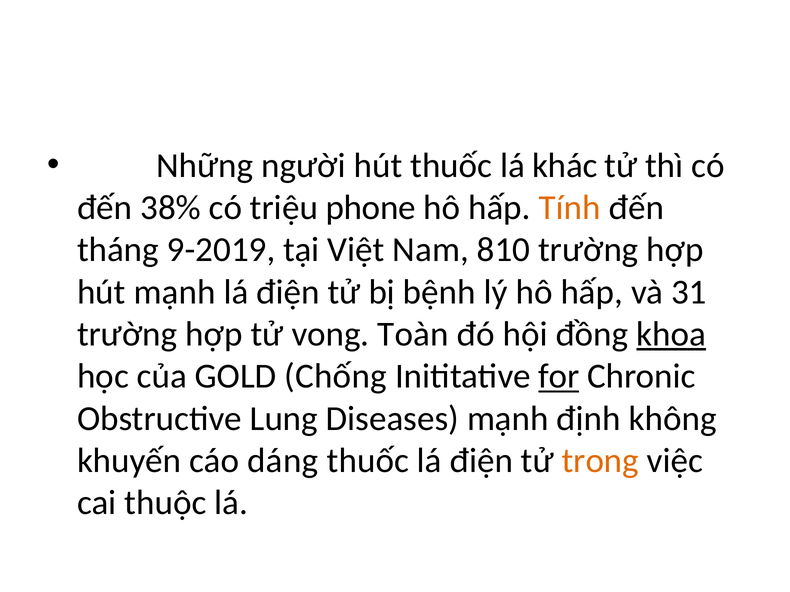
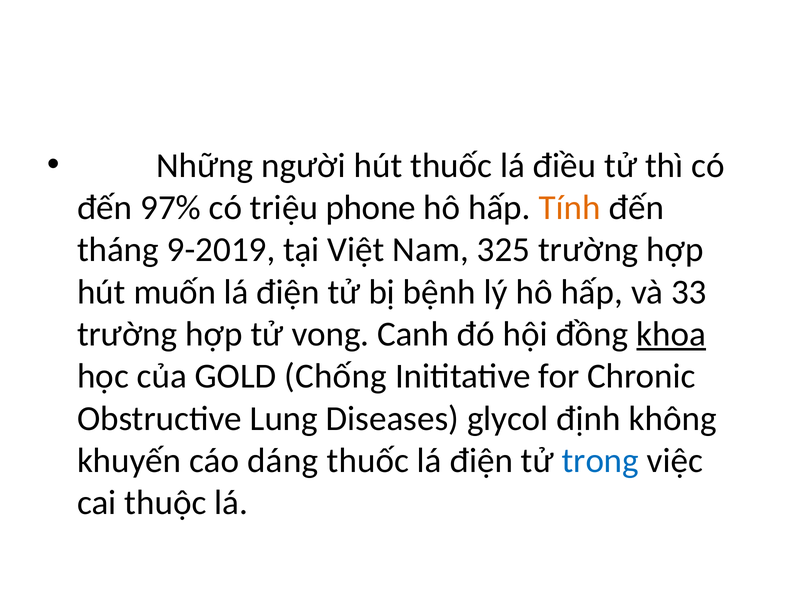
khác: khác -> điều
38%: 38% -> 97%
810: 810 -> 325
hút mạnh: mạnh -> muốn
31: 31 -> 33
Toàn: Toàn -> Canh
for underline: present -> none
Diseases mạnh: mạnh -> glycol
trong colour: orange -> blue
